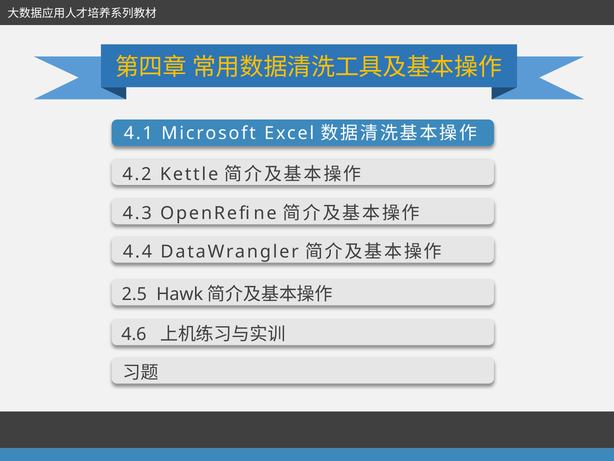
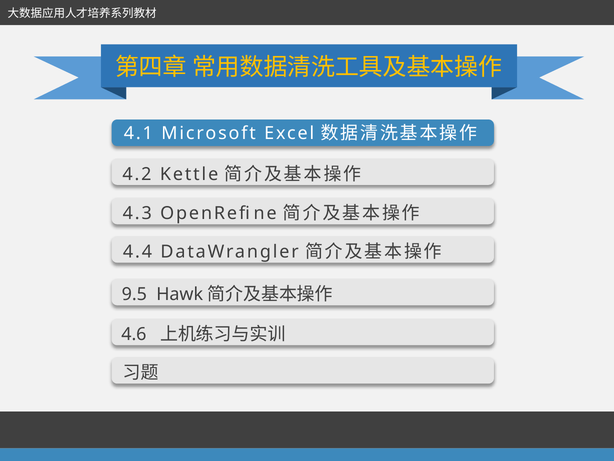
2.5: 2.5 -> 9.5
